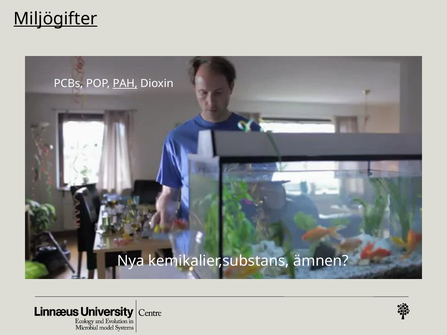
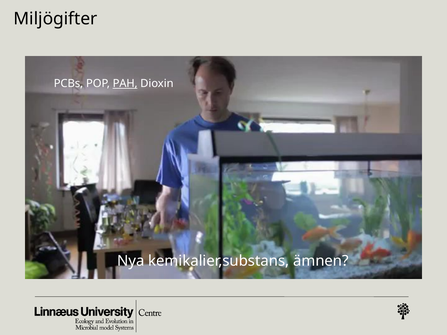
Miljögifter underline: present -> none
